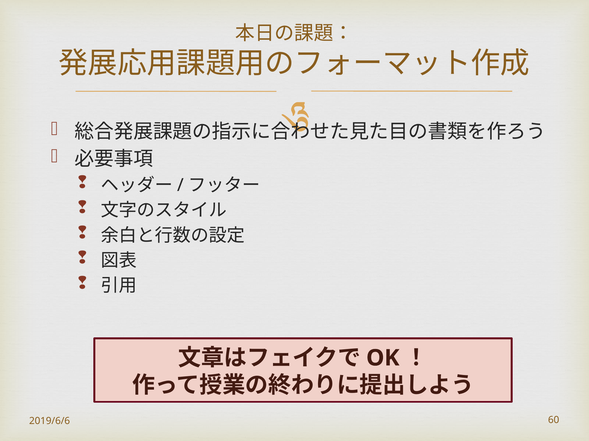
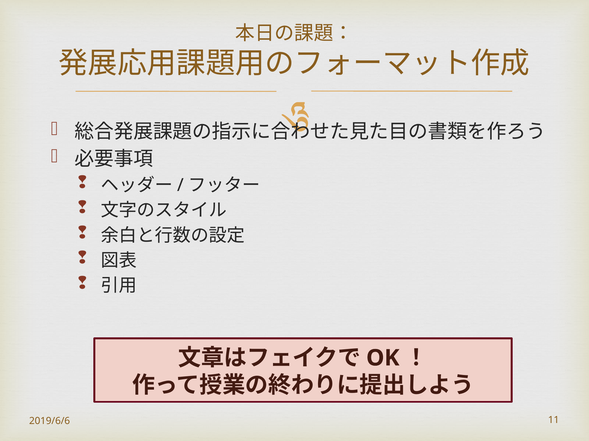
60: 60 -> 11
